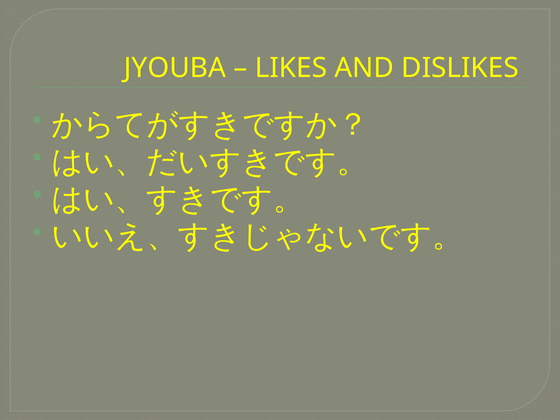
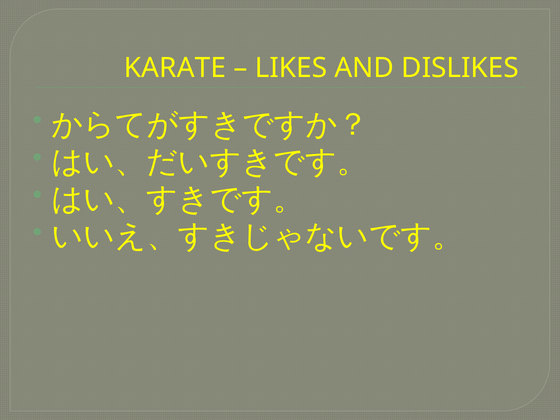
JYOUBA: JYOUBA -> KARATE
